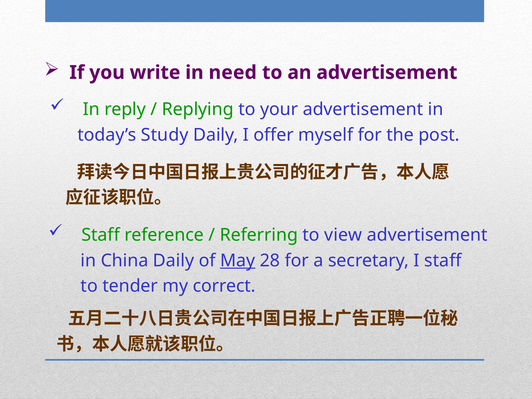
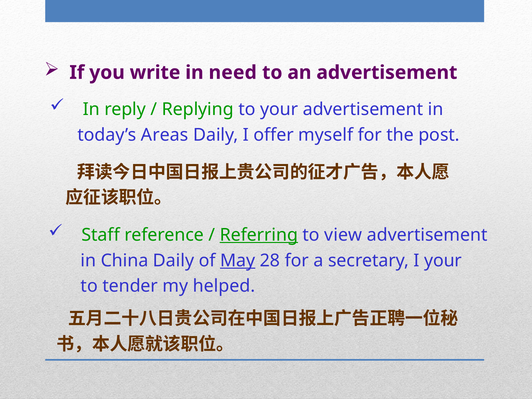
Study: Study -> Areas
Referring underline: none -> present
I staff: staff -> your
correct: correct -> helped
